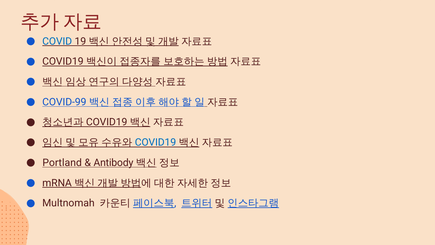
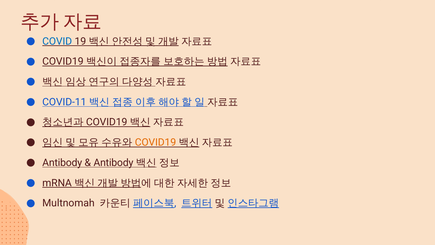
COVID-99: COVID-99 -> COVID-11
COVID19 at (156, 142) colour: blue -> orange
Portland at (62, 163): Portland -> Antibody
